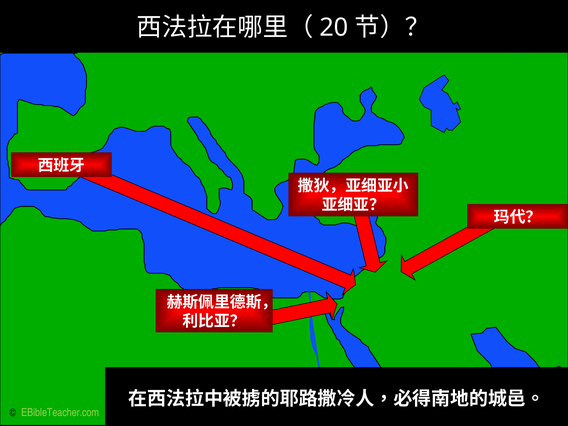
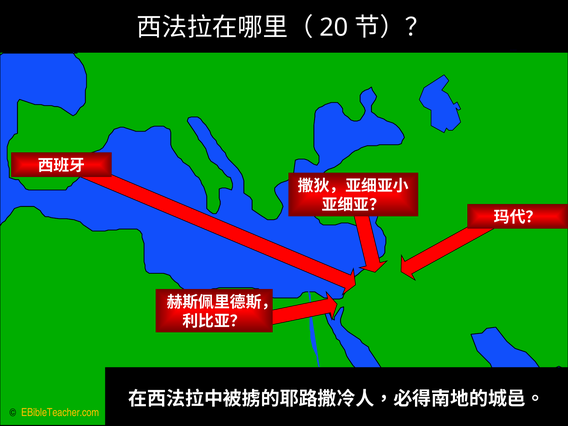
EBibleTeacher.com colour: light green -> yellow
